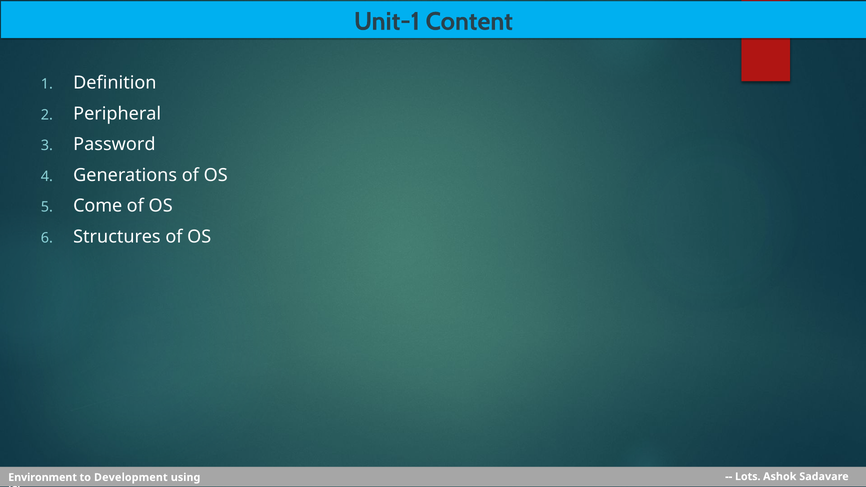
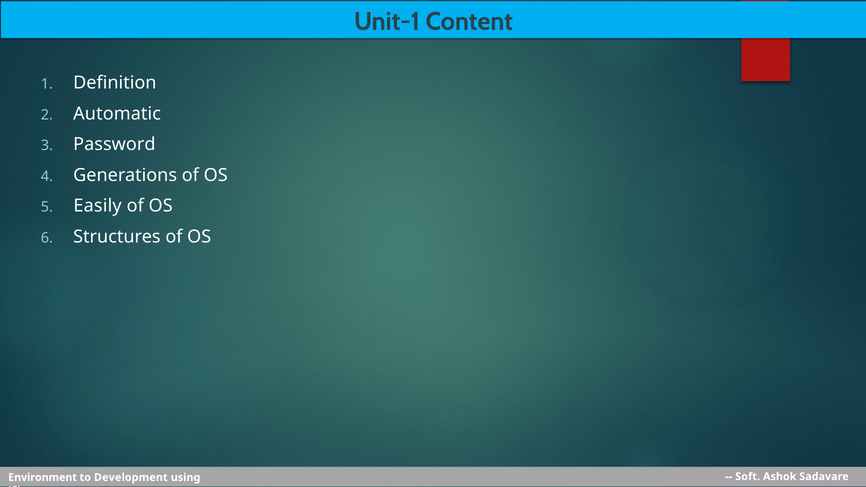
Peripheral: Peripheral -> Automatic
Come: Come -> Easily
Lots: Lots -> Soft
